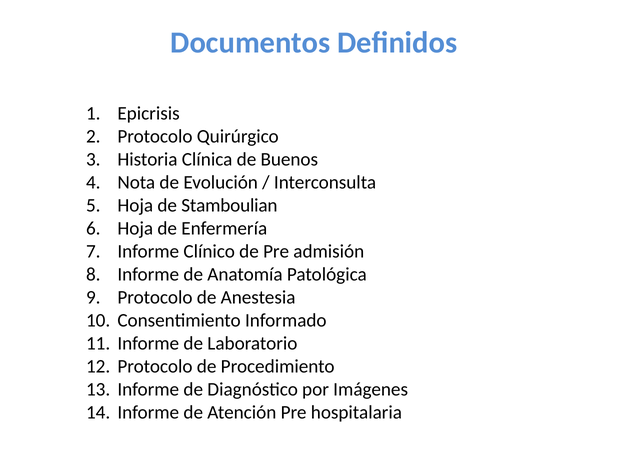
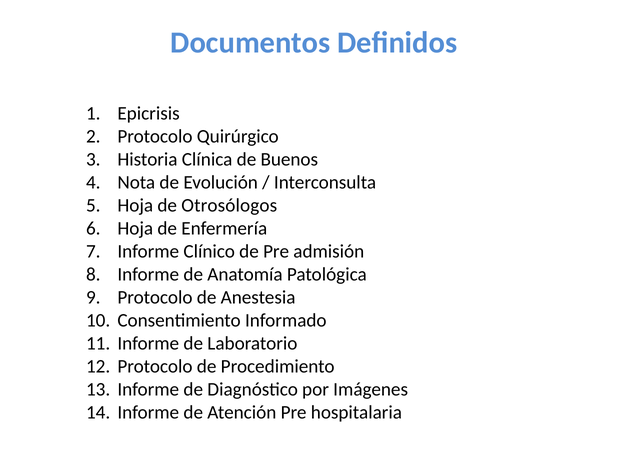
Stamboulian: Stamboulian -> Otrosólogos
